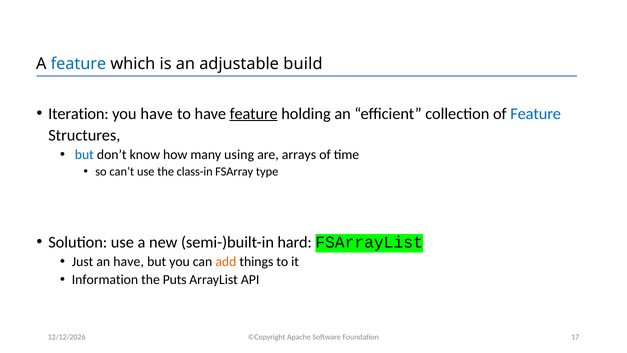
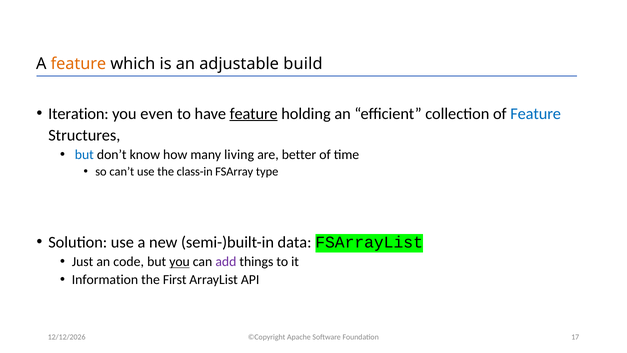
feature at (78, 64) colour: blue -> orange
you have: have -> even
using: using -> living
arrays: arrays -> better
hard: hard -> data
an have: have -> code
you at (180, 262) underline: none -> present
add colour: orange -> purple
Puts: Puts -> First
